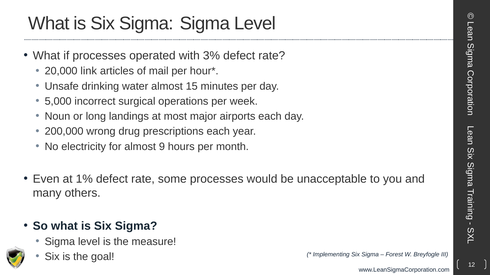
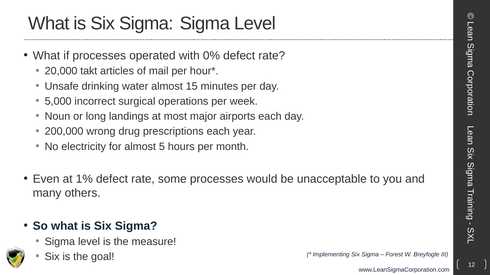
3%: 3% -> 0%
link: link -> takt
9: 9 -> 5
